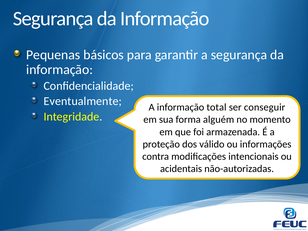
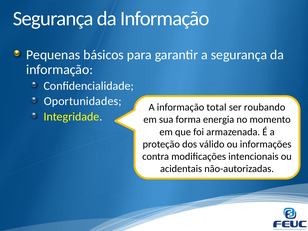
Eventualmente: Eventualmente -> Oportunidades
conseguir: conseguir -> roubando
alguém: alguém -> energia
